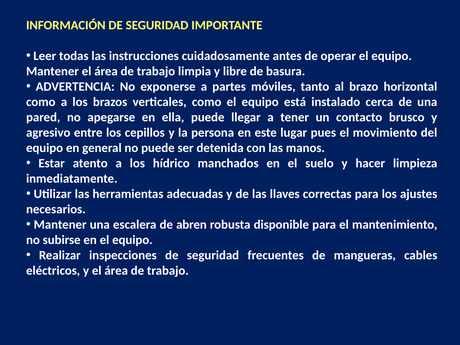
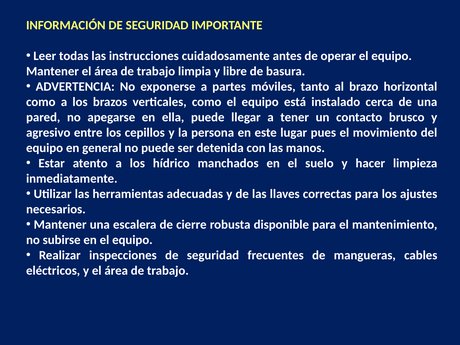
abren: abren -> cierre
